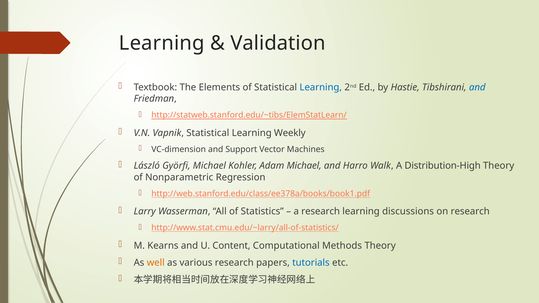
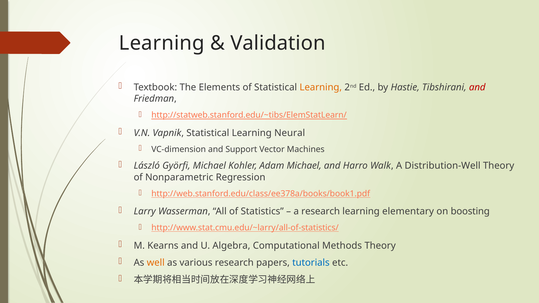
Learning at (321, 87) colour: blue -> orange
and at (477, 87) colour: blue -> red
Weekly: Weekly -> Neural
Distribution-High: Distribution-High -> Distribution-Well
discussions: discussions -> elementary
on research: research -> boosting
Content: Content -> Algebra
